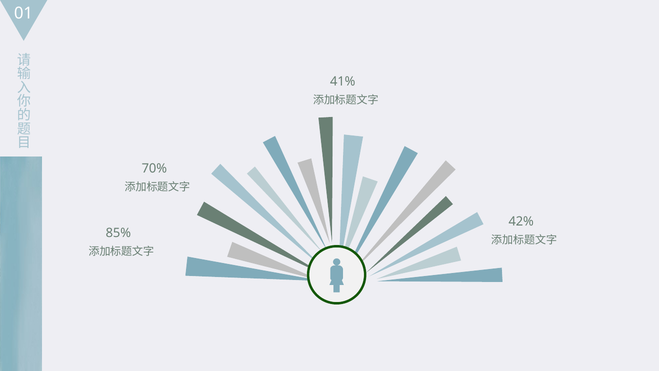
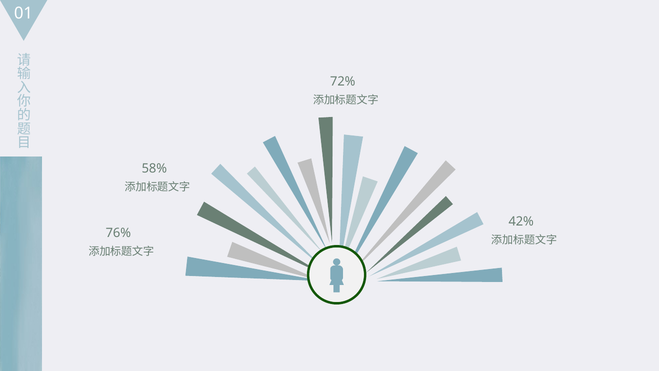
41%: 41% -> 72%
70%: 70% -> 58%
85%: 85% -> 76%
